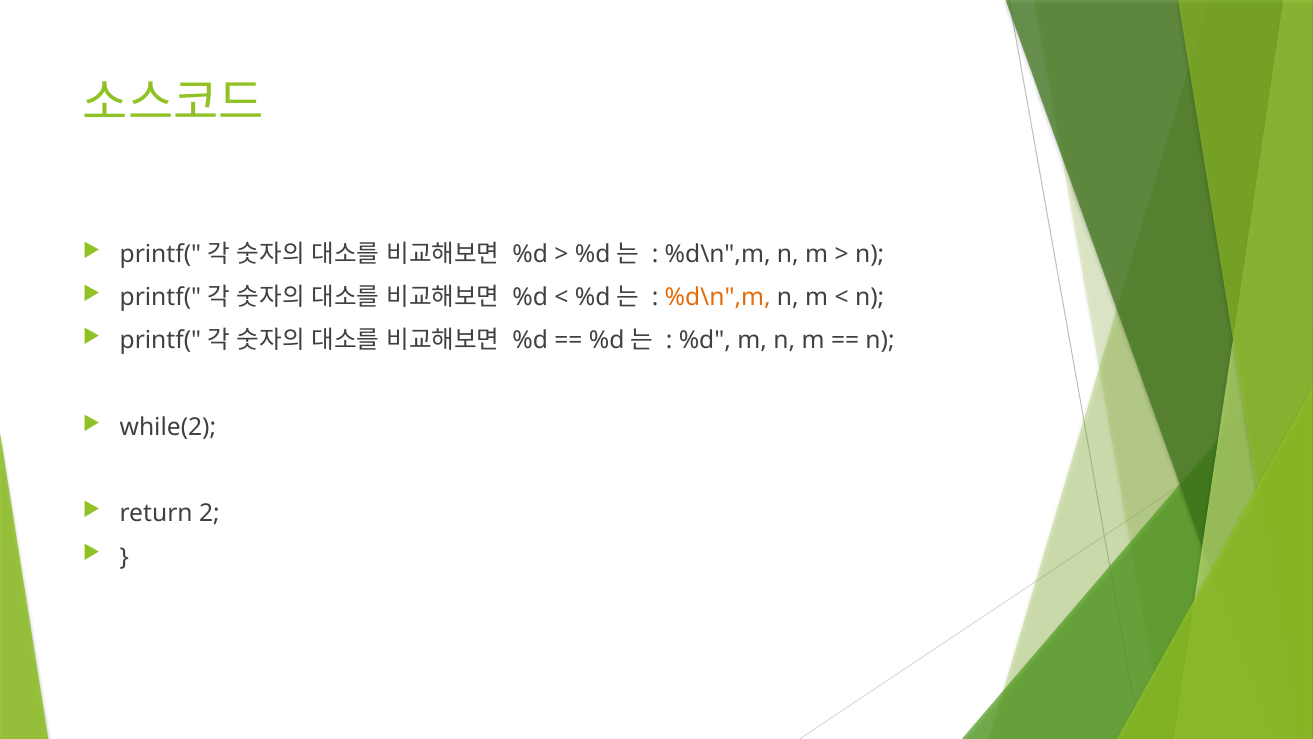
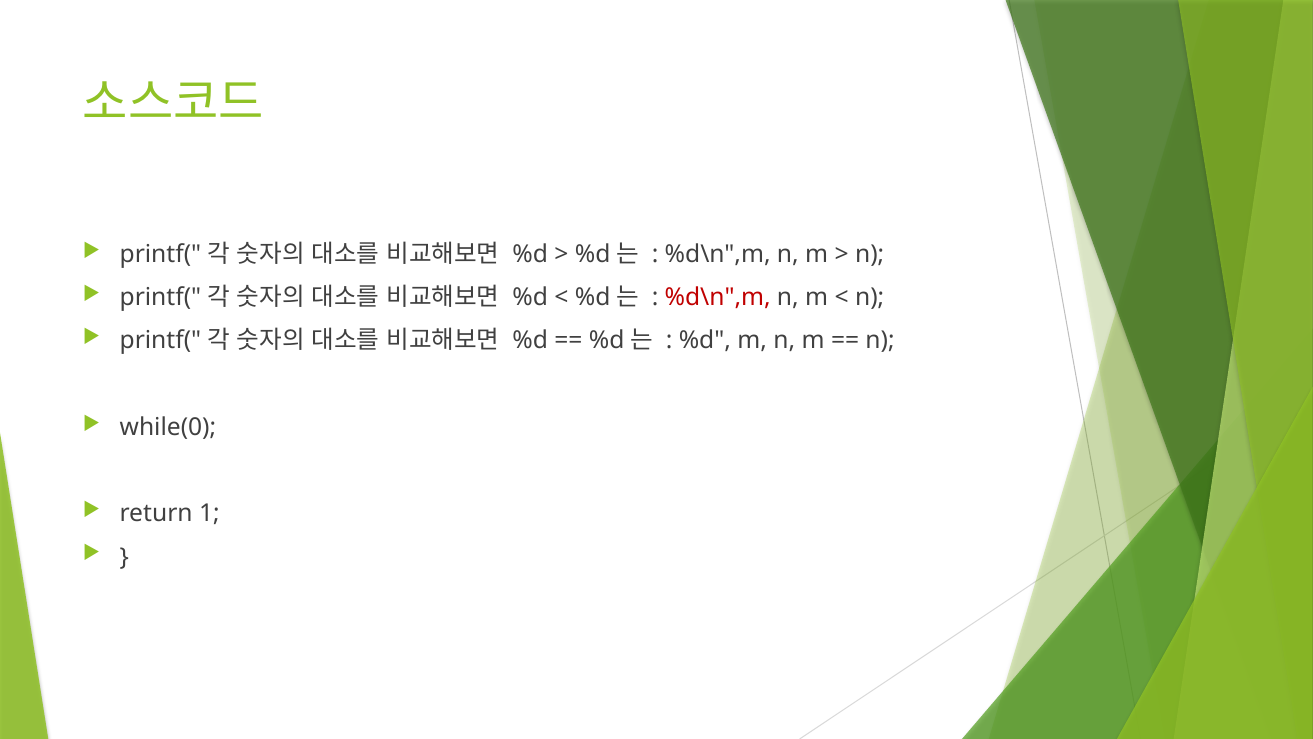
%d\n",m at (718, 297) colour: orange -> red
while(2: while(2 -> while(0
2: 2 -> 1
